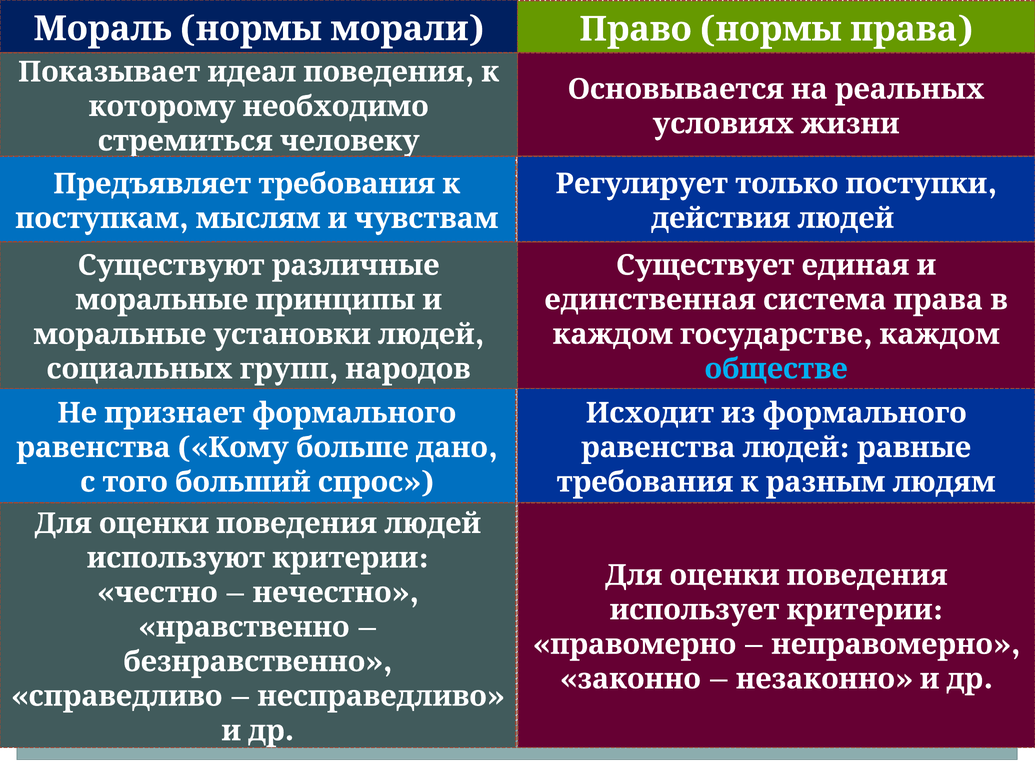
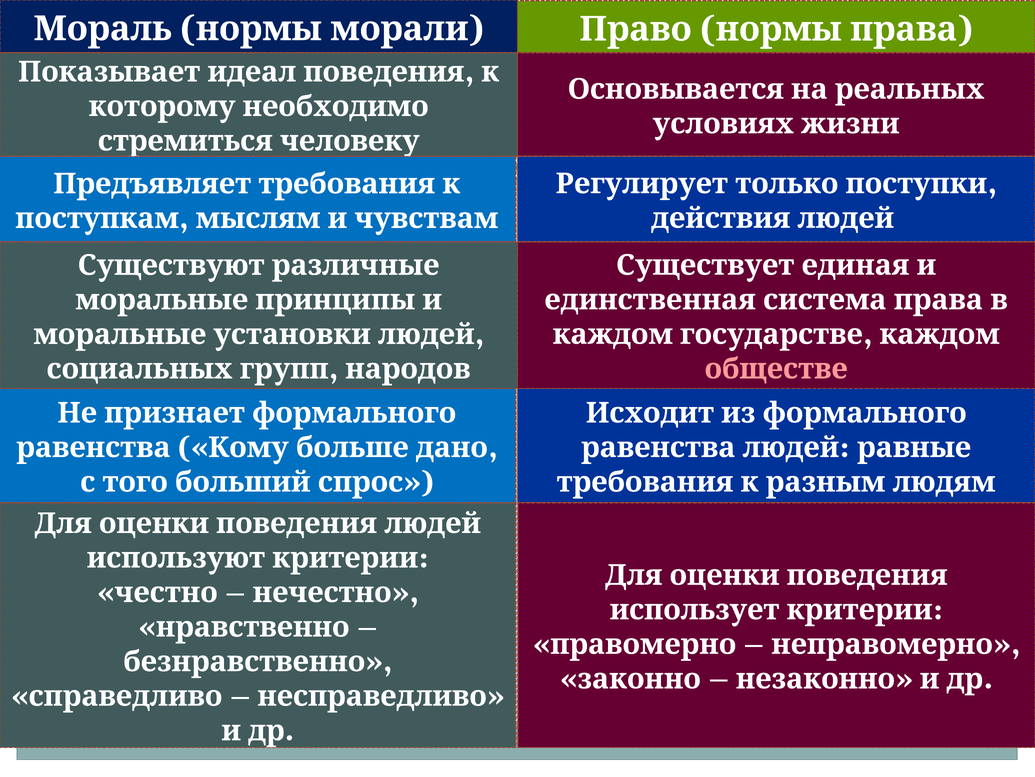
обществе colour: light blue -> pink
